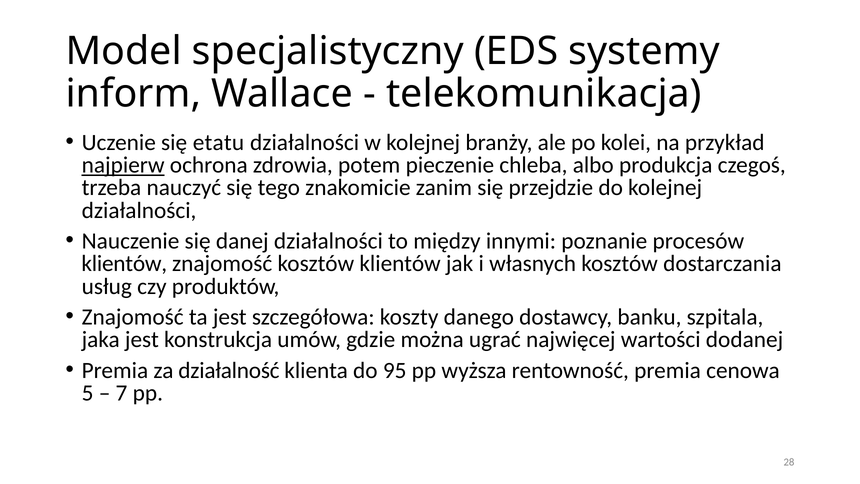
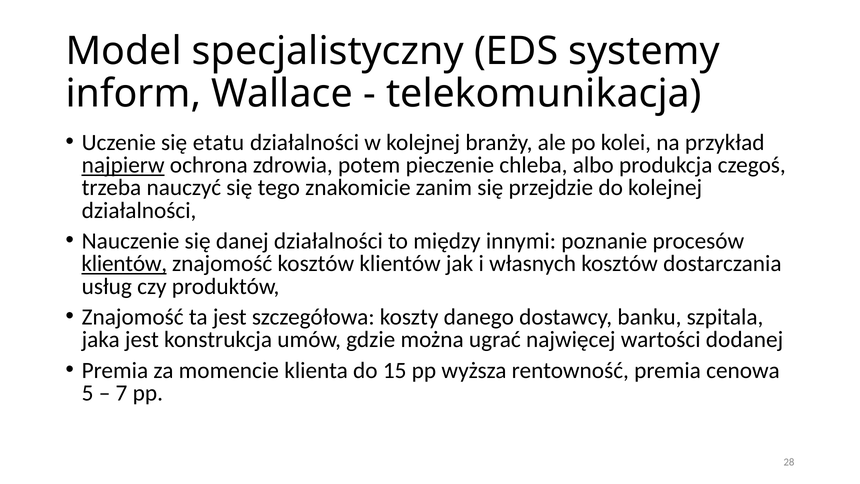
klientów at (124, 264) underline: none -> present
działalność: działalność -> momencie
95: 95 -> 15
